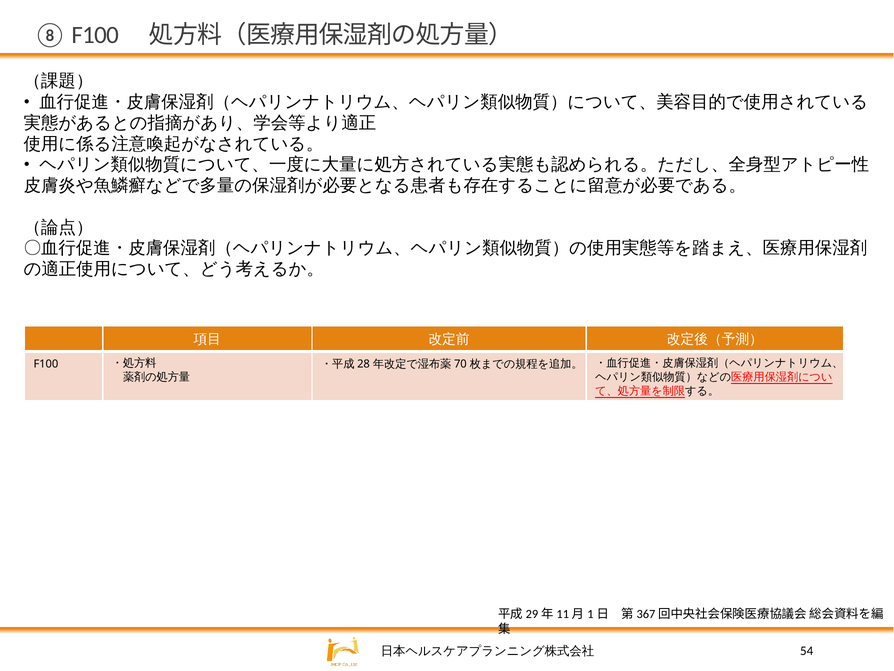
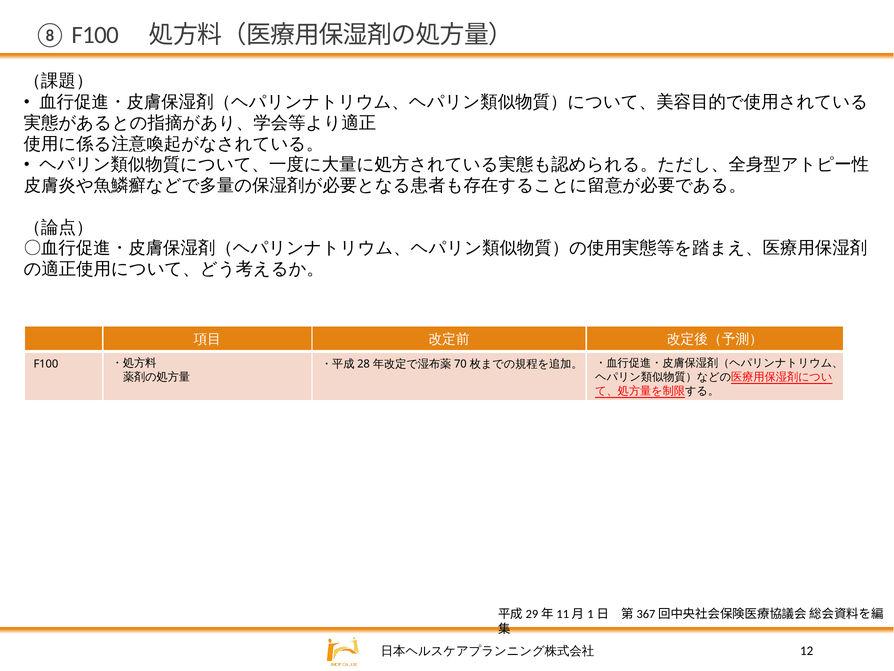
54: 54 -> 12
